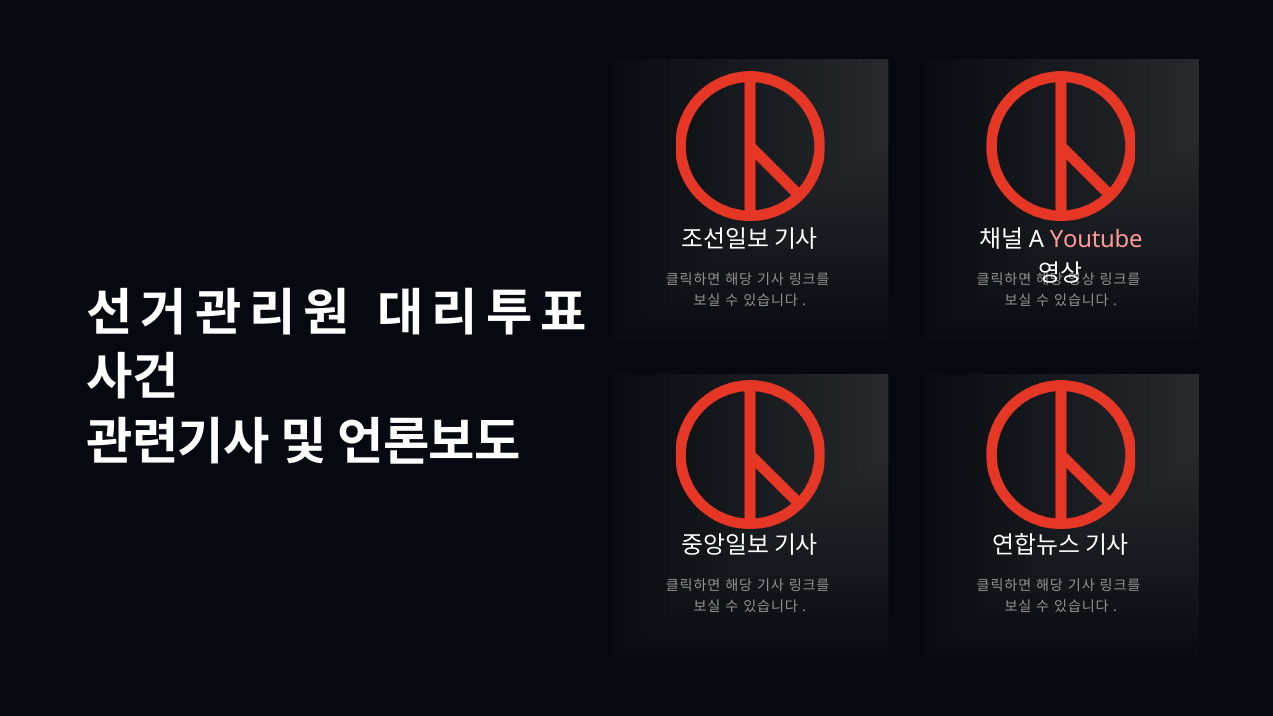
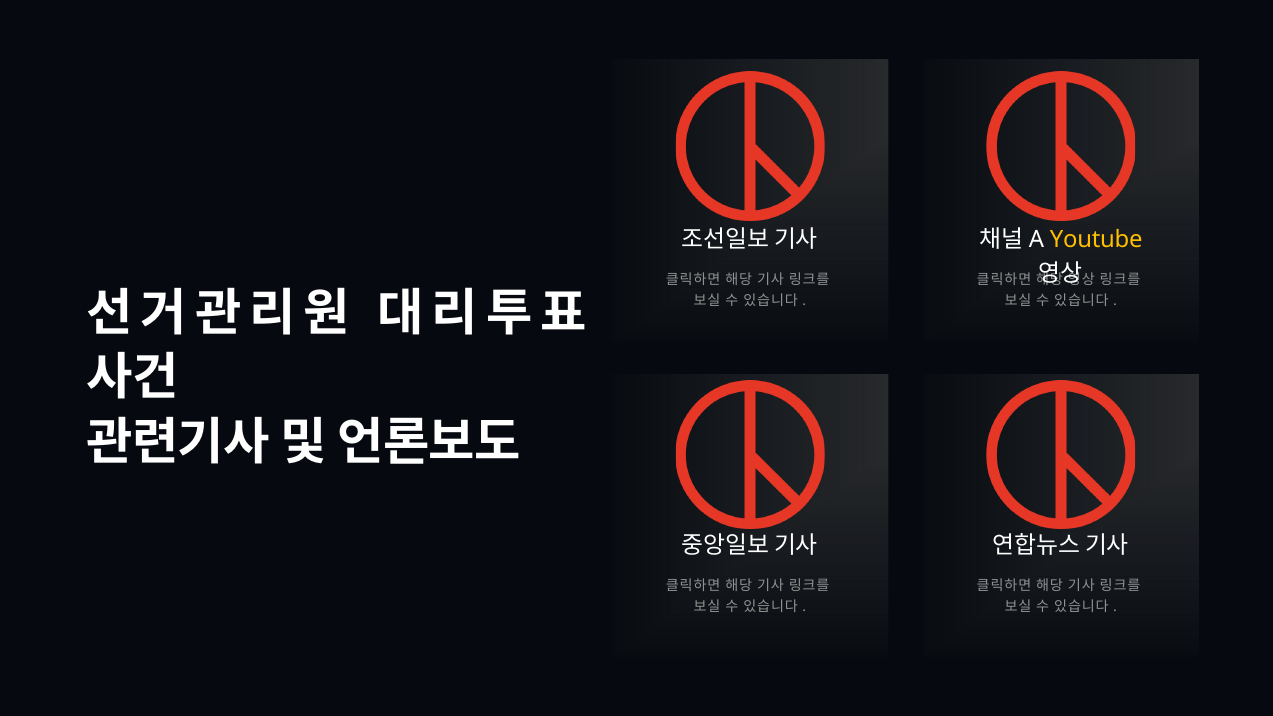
Youtube colour: pink -> yellow
